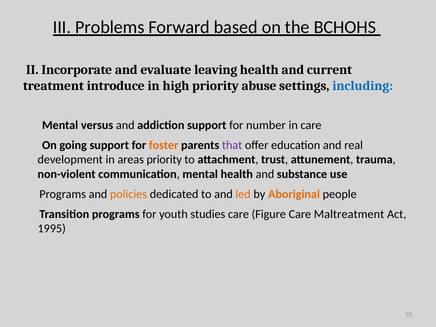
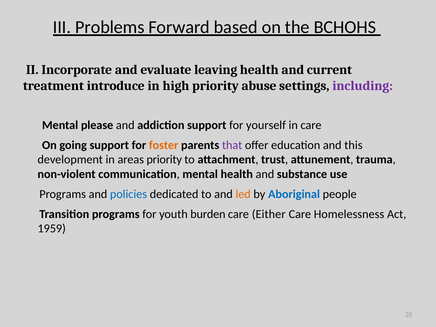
including colour: blue -> purple
versus: versus -> please
number: number -> yourself
real: real -> this
policies colour: orange -> blue
Aboriginal colour: orange -> blue
studies: studies -> burden
Figure: Figure -> Either
Maltreatment: Maltreatment -> Homelessness
1995: 1995 -> 1959
